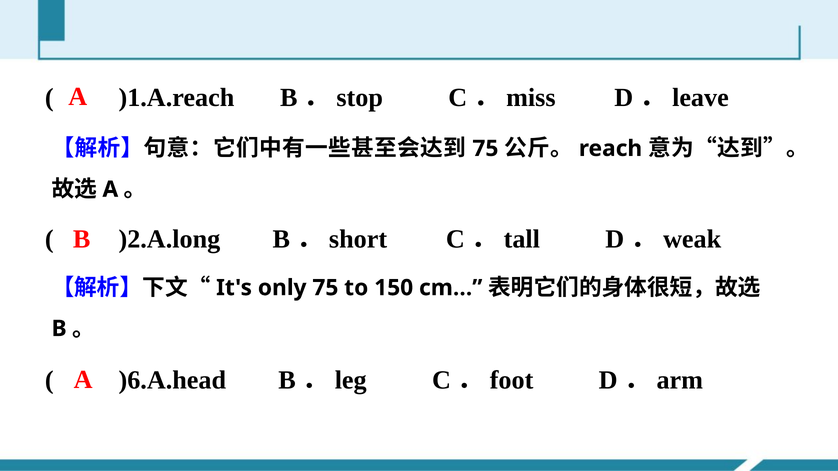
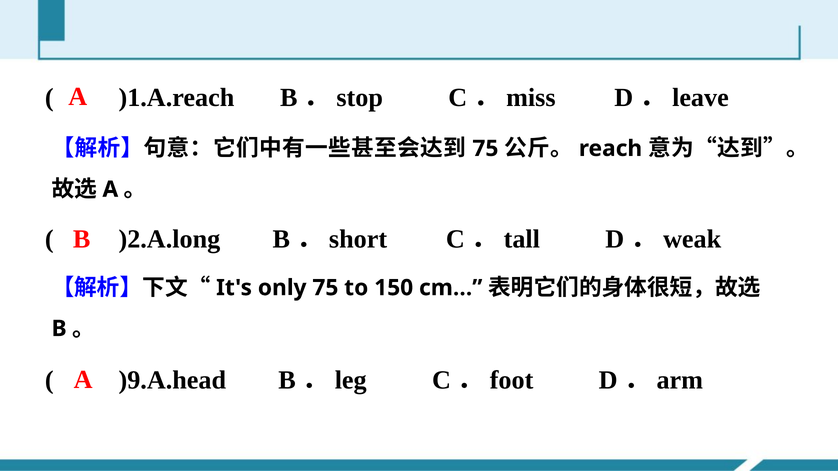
)6.A.head: )6.A.head -> )9.A.head
